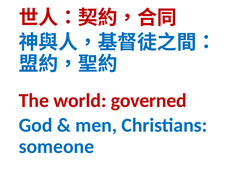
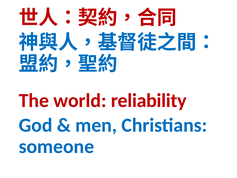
governed: governed -> reliability
